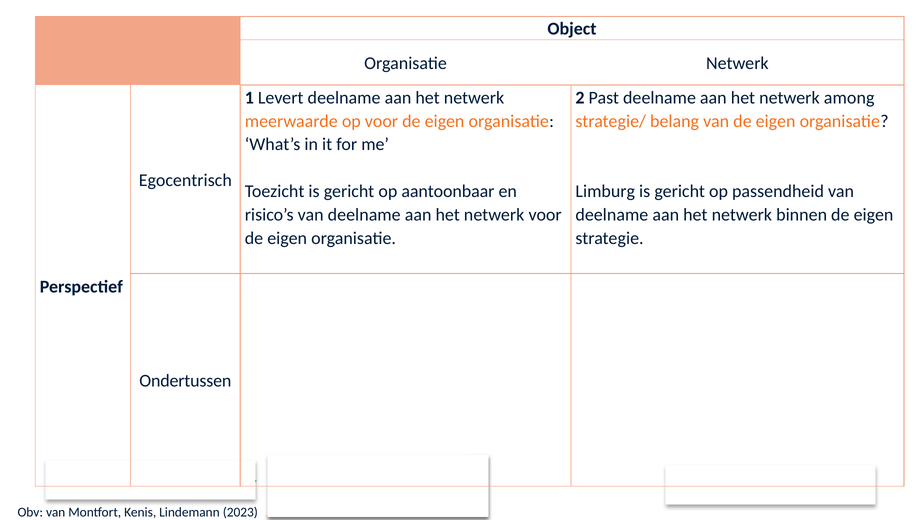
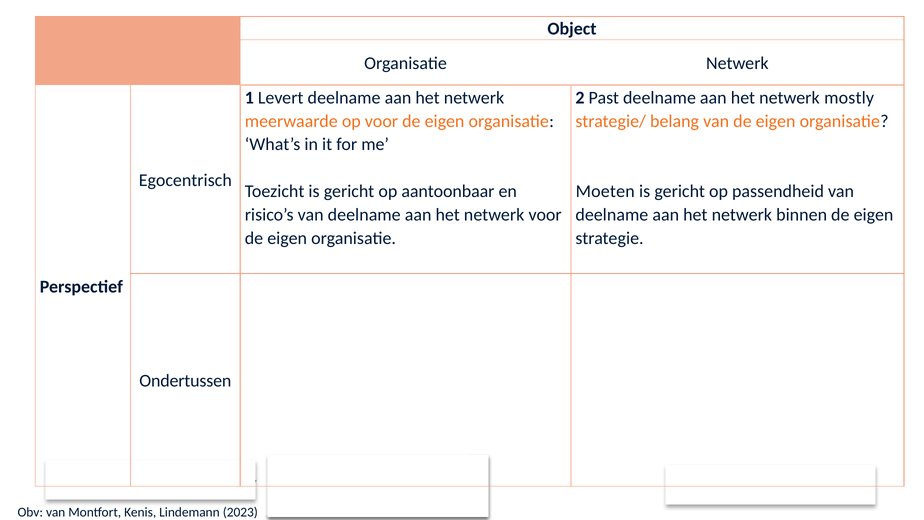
among: among -> mostly
Limburg: Limburg -> Moeten
